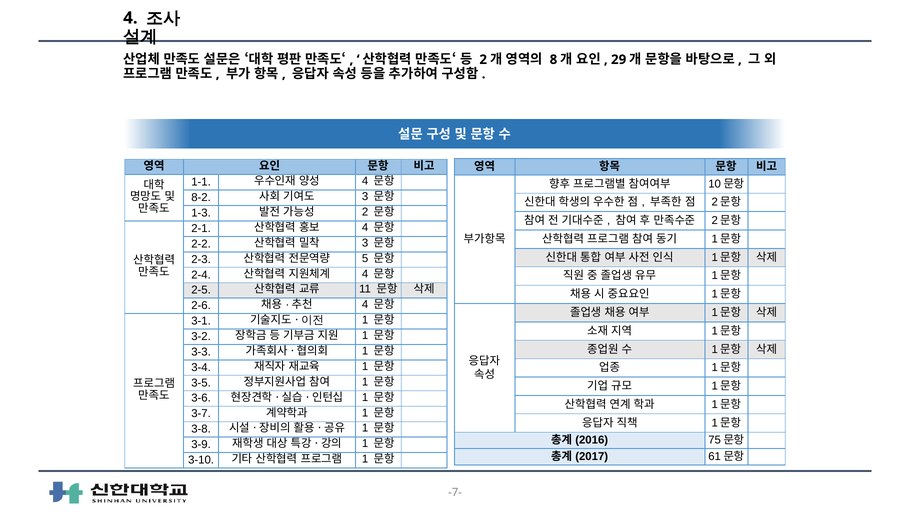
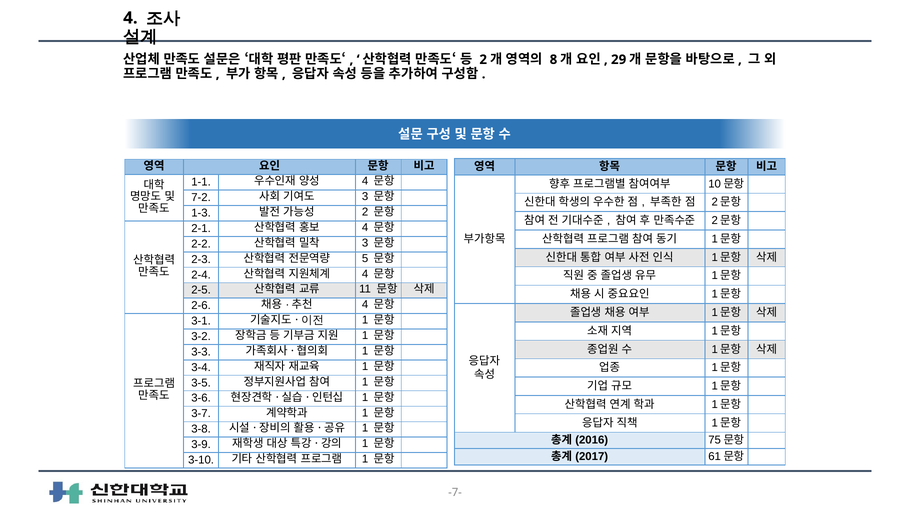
8-2: 8-2 -> 7-2
